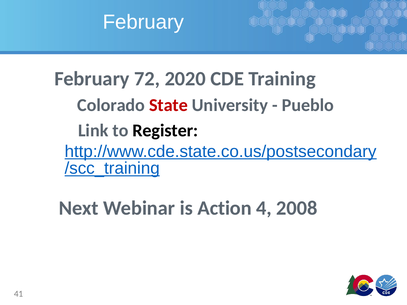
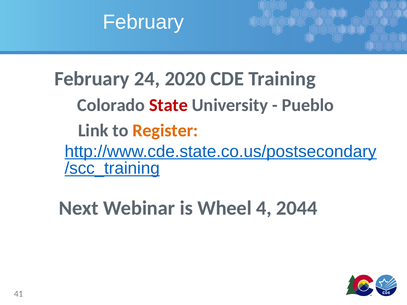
72: 72 -> 24
Register colour: black -> orange
Action: Action -> Wheel
2008: 2008 -> 2044
